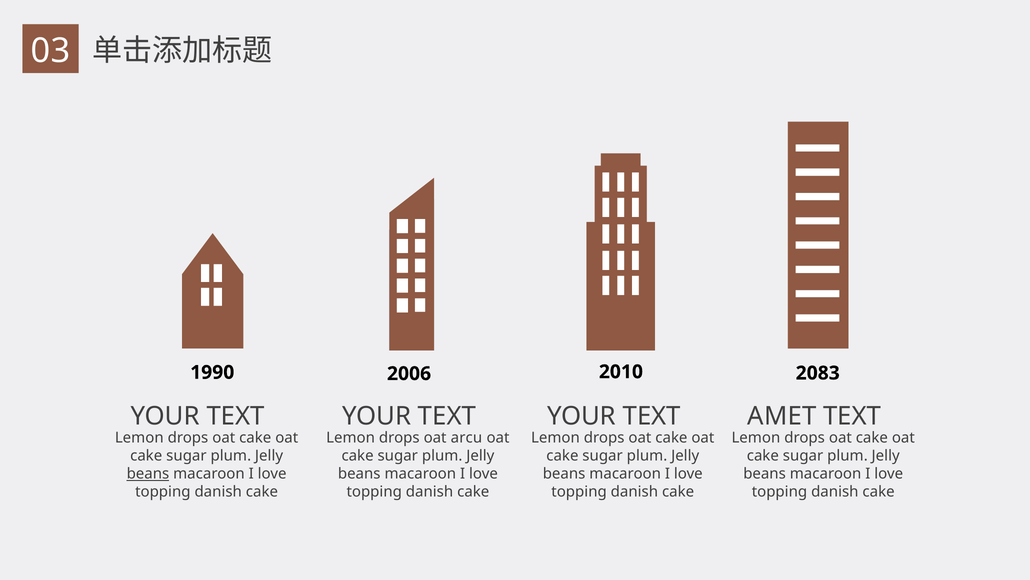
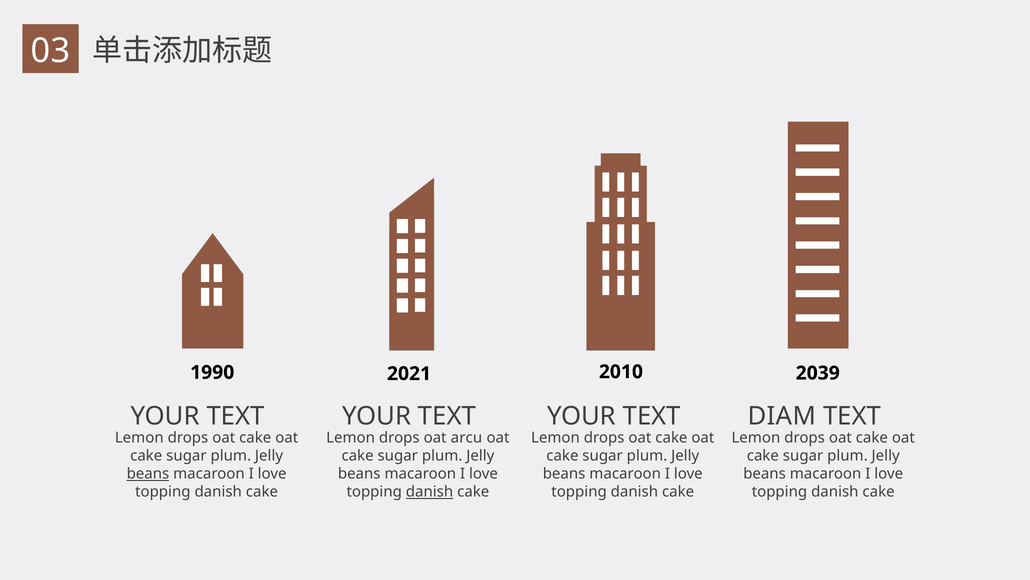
2006: 2006 -> 2021
2083: 2083 -> 2039
AMET: AMET -> DIAM
danish at (430, 491) underline: none -> present
